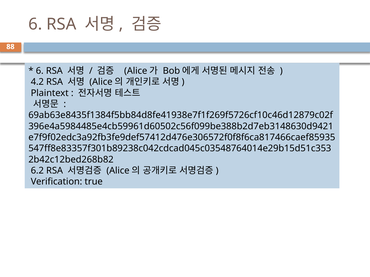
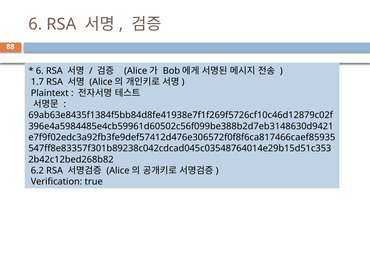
4.2: 4.2 -> 1.7
